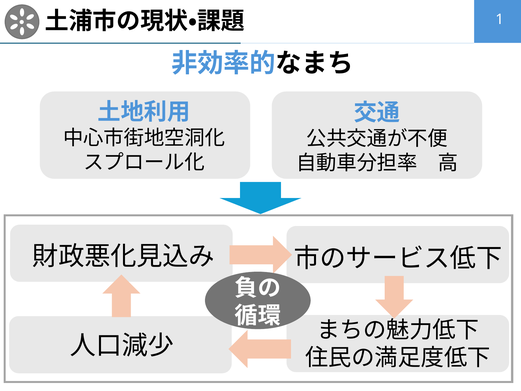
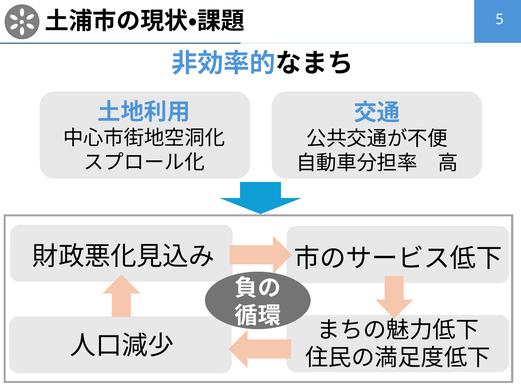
1: 1 -> 5
